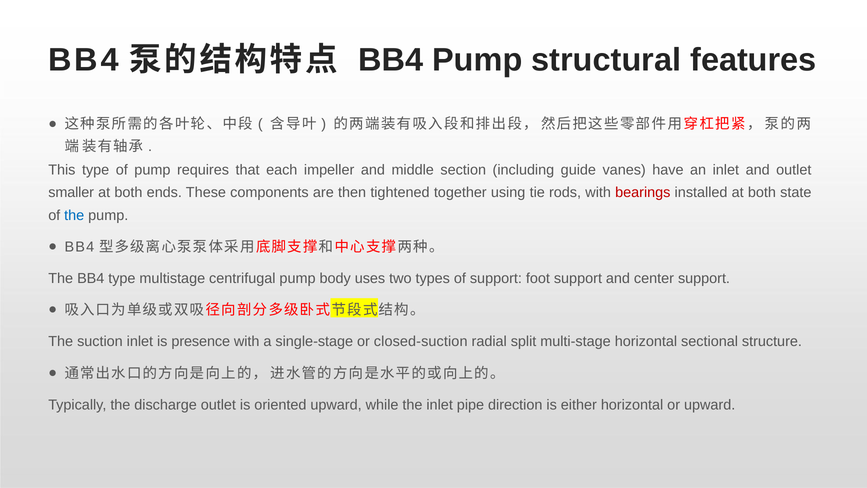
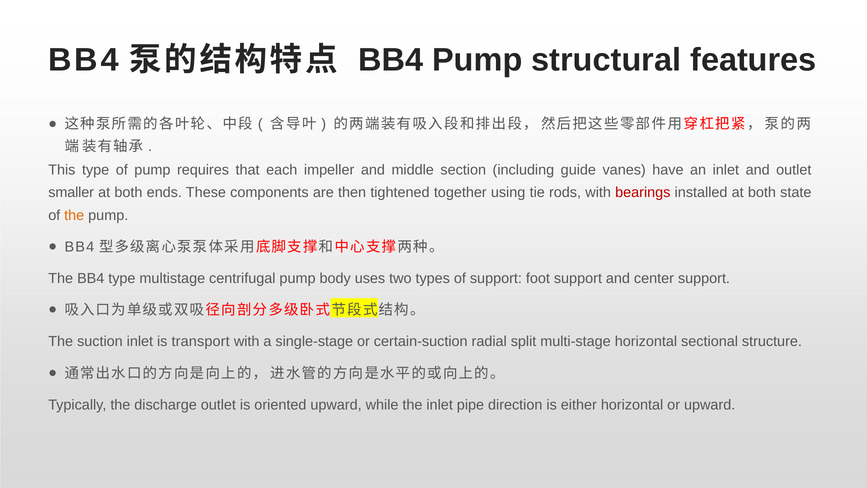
the at (74, 215) colour: blue -> orange
presence: presence -> transport
closed-suction: closed-suction -> certain-suction
